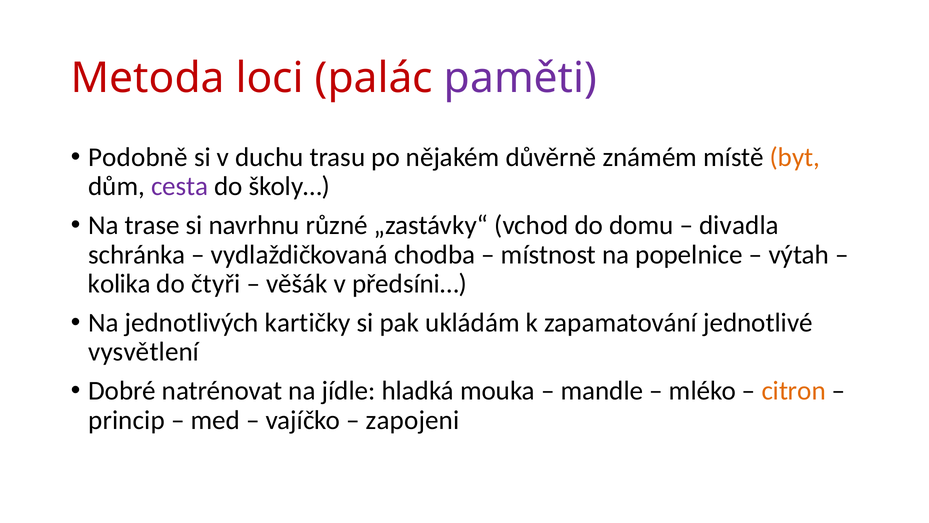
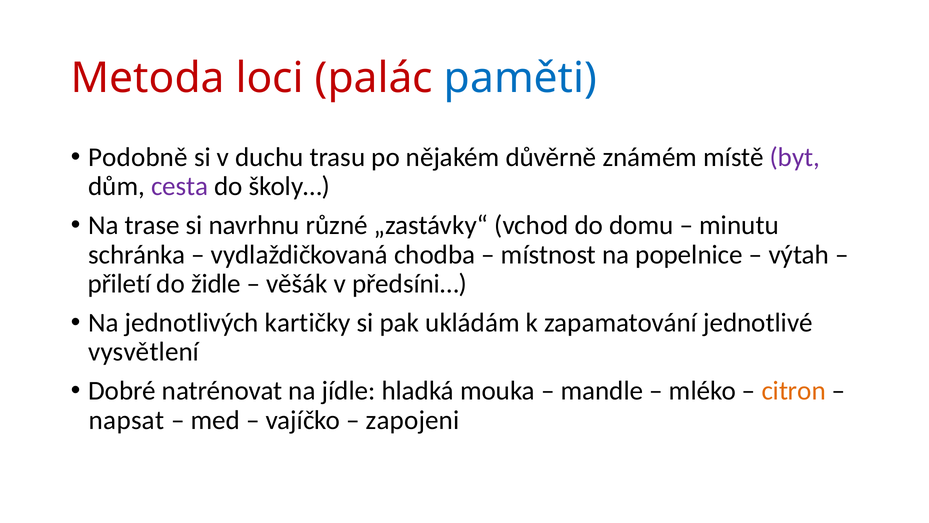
paměti colour: purple -> blue
byt colour: orange -> purple
divadla: divadla -> minutu
kolika: kolika -> přiletí
čtyři: čtyři -> židle
princip: princip -> napsat
